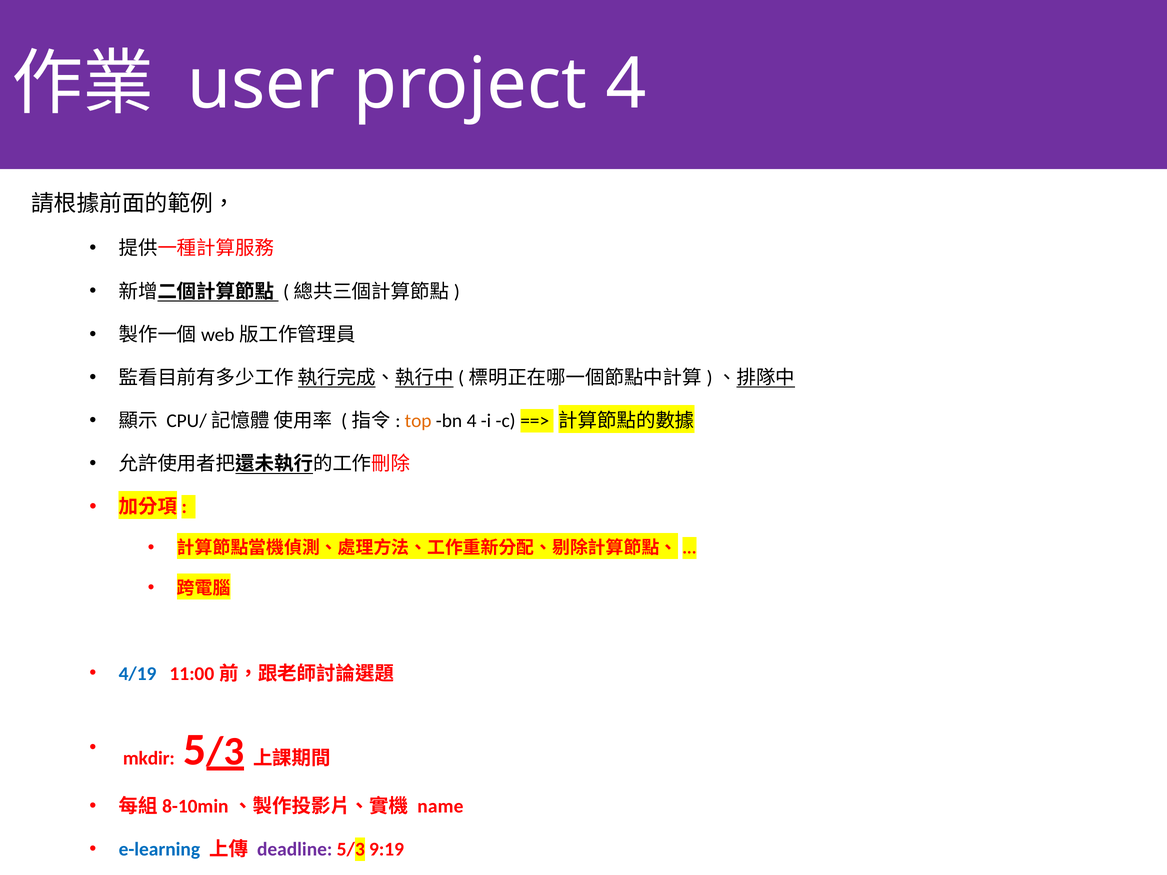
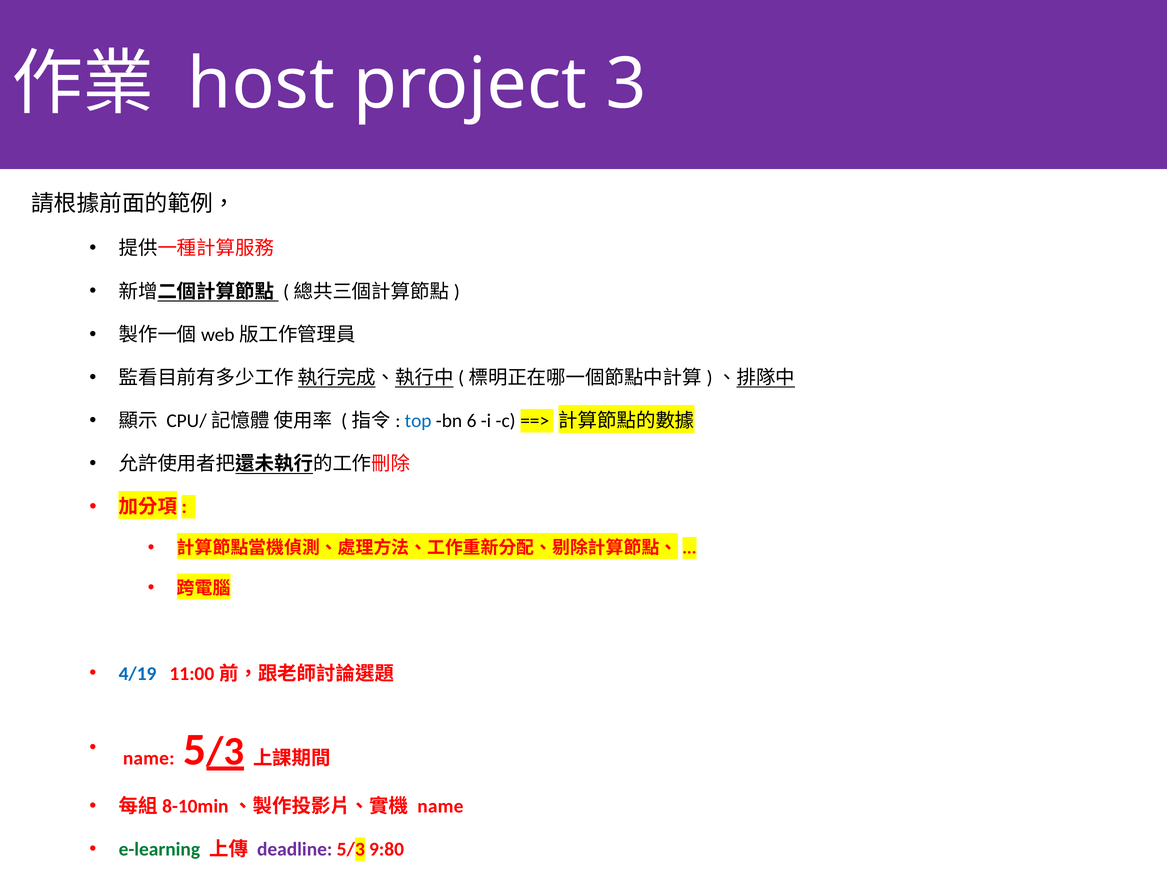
user: user -> host
project 4: 4 -> 3
top colour: orange -> blue
bn 4: 4 -> 6
mkdir at (149, 758): mkdir -> name
e-learning colour: blue -> green
9:19: 9:19 -> 9:80
